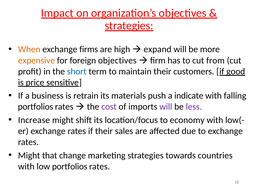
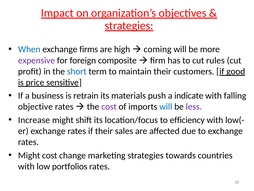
When colour: orange -> blue
expand: expand -> coming
expensive colour: orange -> purple
foreign objectives: objectives -> composite
from: from -> rules
portfolios at (36, 106): portfolios -> objective
will at (166, 106) colour: purple -> blue
economy: economy -> efficiency
Might that: that -> cost
